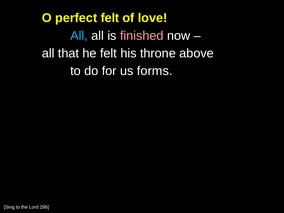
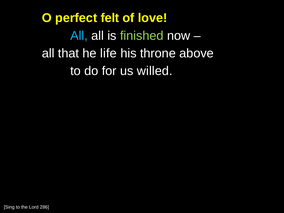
finished colour: pink -> light green
he felt: felt -> life
forms: forms -> willed
